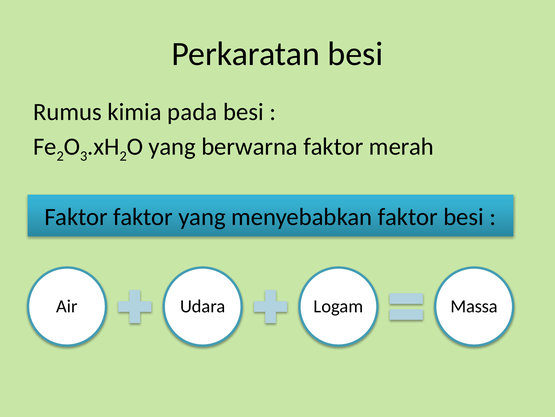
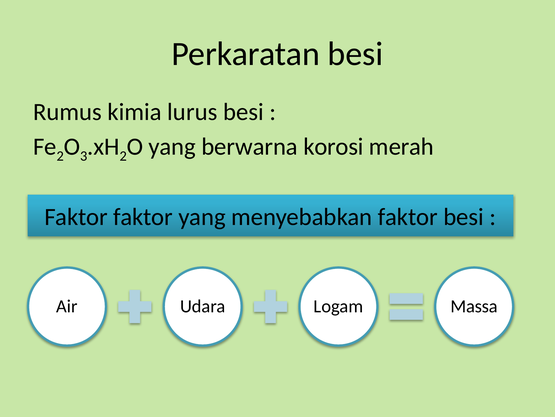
pada: pada -> lurus
berwarna faktor: faktor -> korosi
